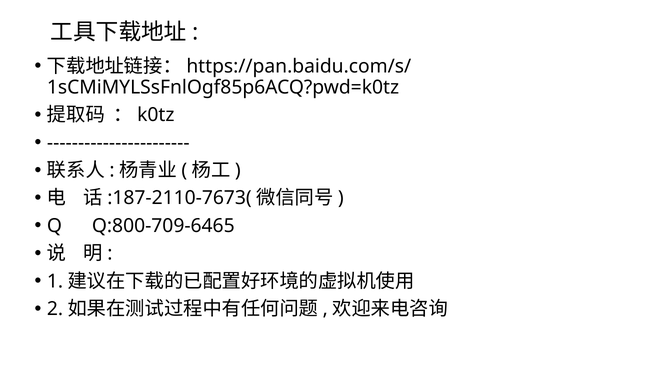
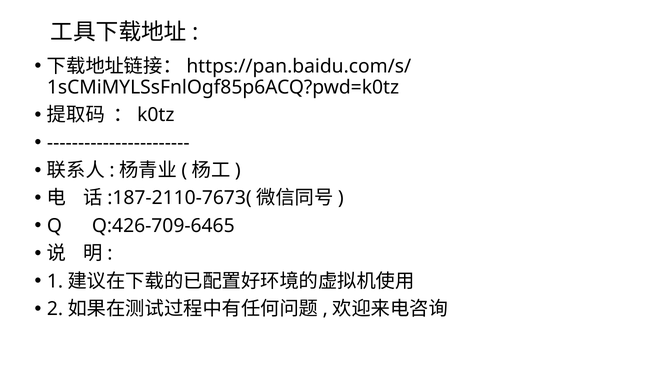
Q:800-709-6465: Q:800-709-6465 -> Q:426-709-6465
